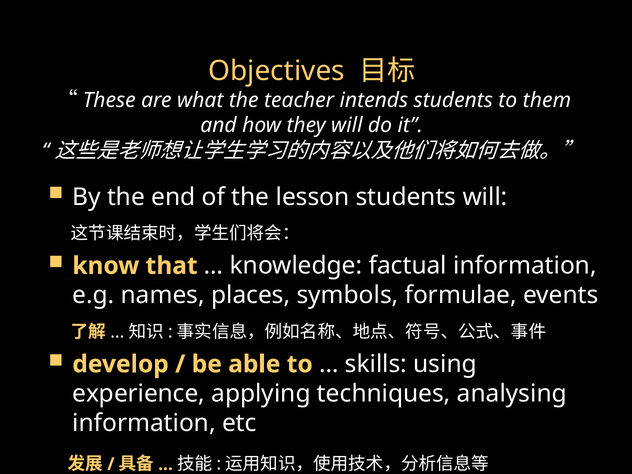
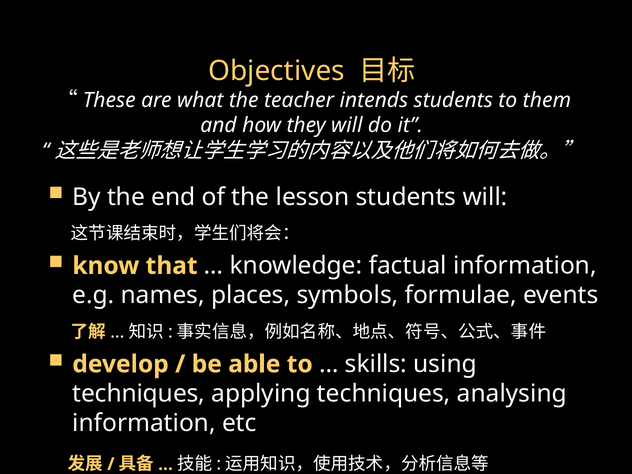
experience at (139, 394): experience -> techniques
